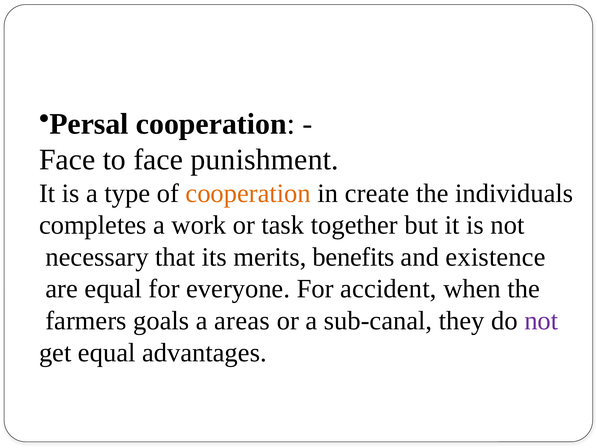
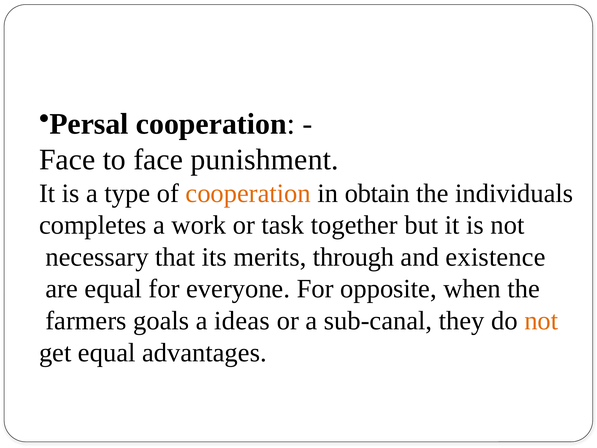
create: create -> obtain
benefits: benefits -> through
accident: accident -> opposite
areas: areas -> ideas
not at (541, 321) colour: purple -> orange
